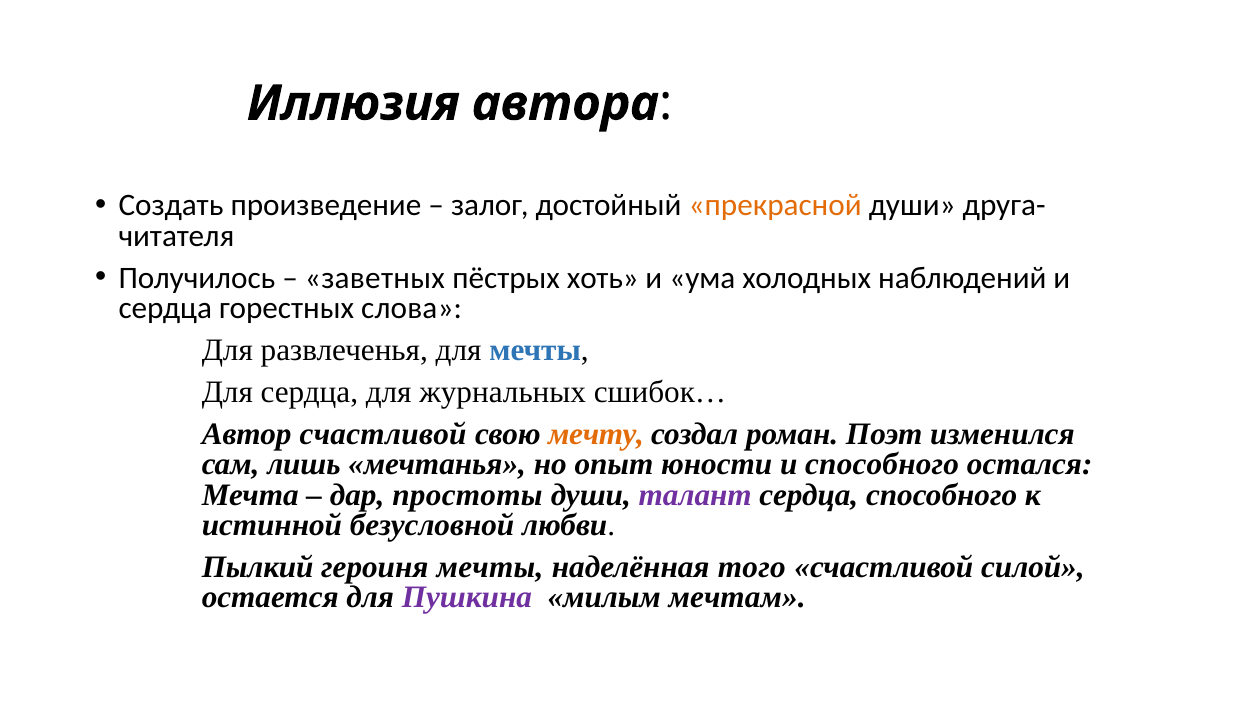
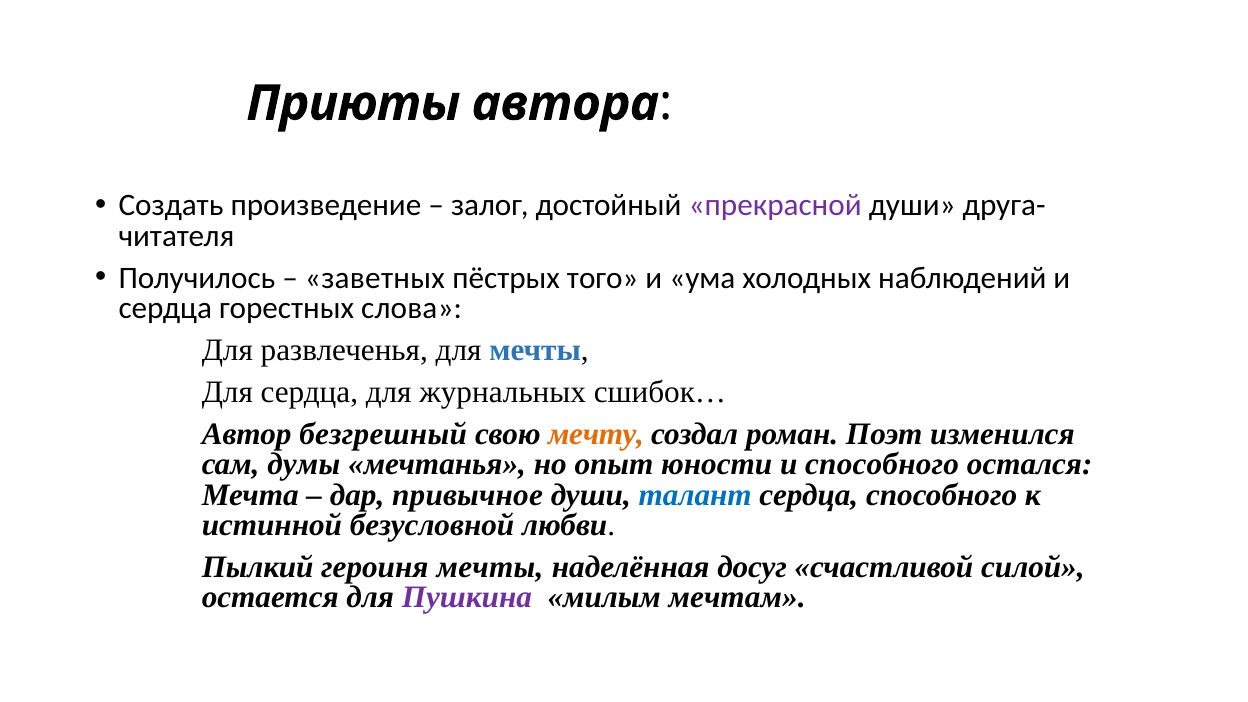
Иллюзия: Иллюзия -> Приюты
прекрасной colour: orange -> purple
хоть: хоть -> того
Автор счастливой: счастливой -> безгрешный
лишь: лишь -> думы
простоты: простоты -> привычное
талант colour: purple -> blue
того: того -> досуг
